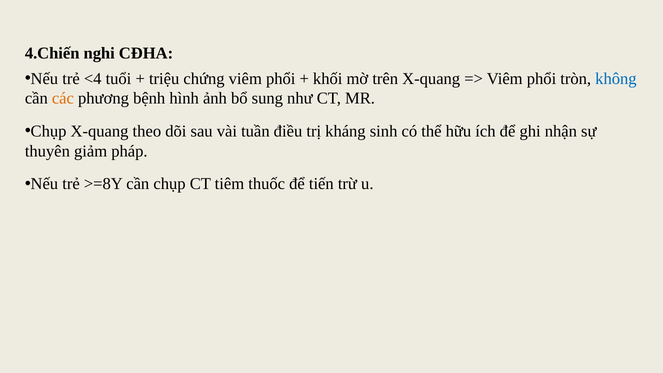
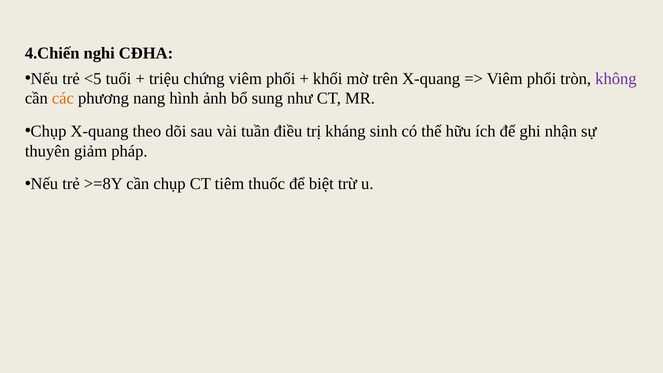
<4: <4 -> <5
không colour: blue -> purple
bệnh: bệnh -> nang
tiến: tiến -> biệt
